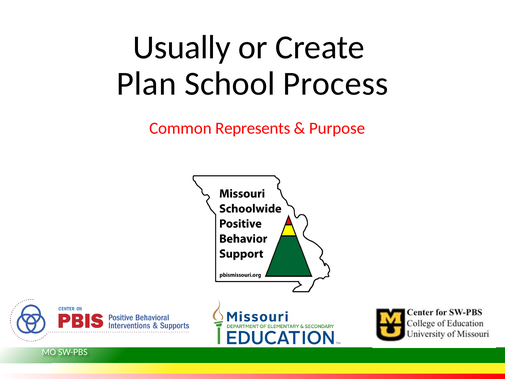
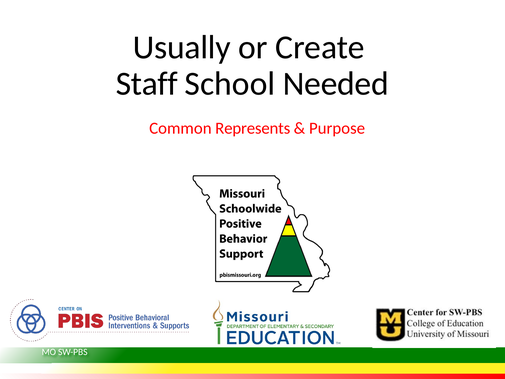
Plan: Plan -> Staff
Process: Process -> Needed
